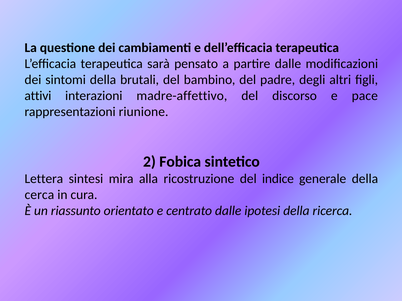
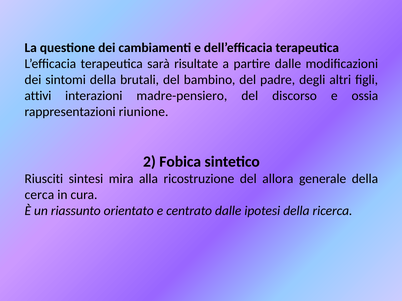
pensato: pensato -> risultate
madre-affettivo: madre-affettivo -> madre-pensiero
pace: pace -> ossia
Lettera: Lettera -> Riusciti
indice: indice -> allora
